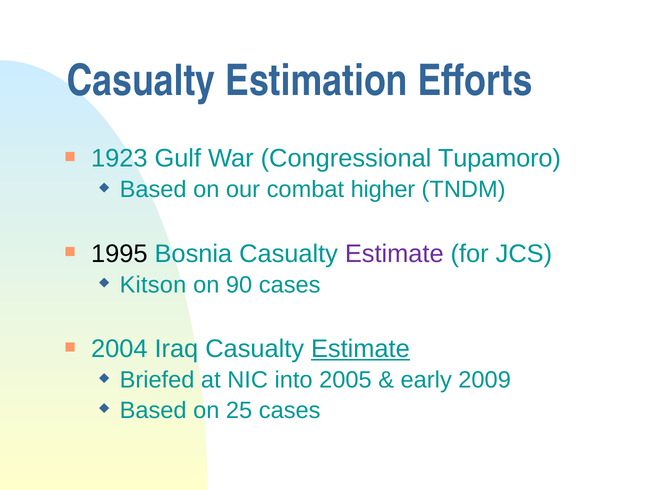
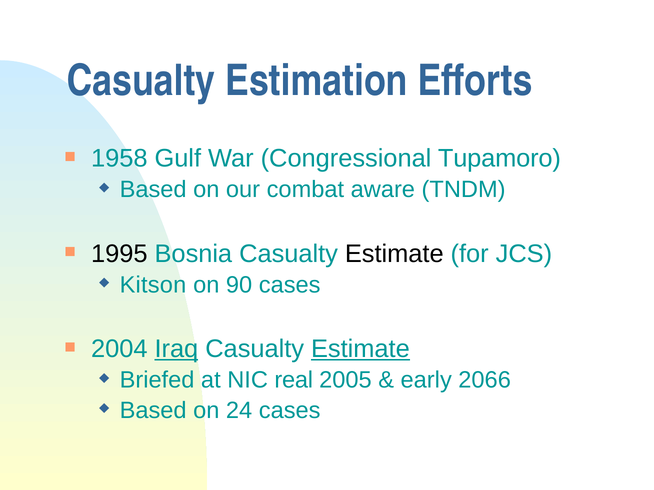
1923: 1923 -> 1958
higher: higher -> aware
Estimate at (394, 254) colour: purple -> black
Iraq underline: none -> present
into: into -> real
2009: 2009 -> 2066
25: 25 -> 24
